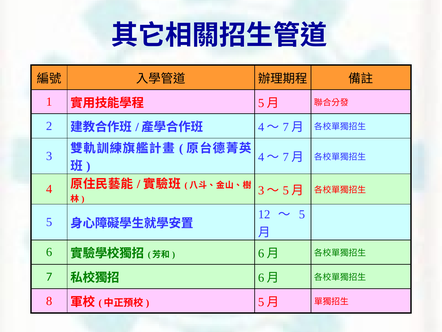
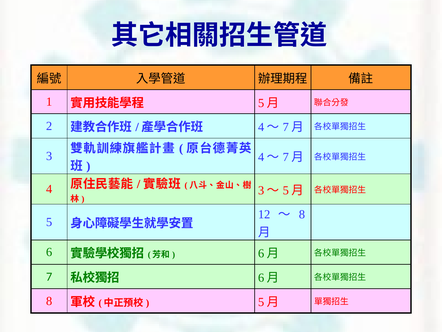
5 at (302, 214): 5 -> 8
